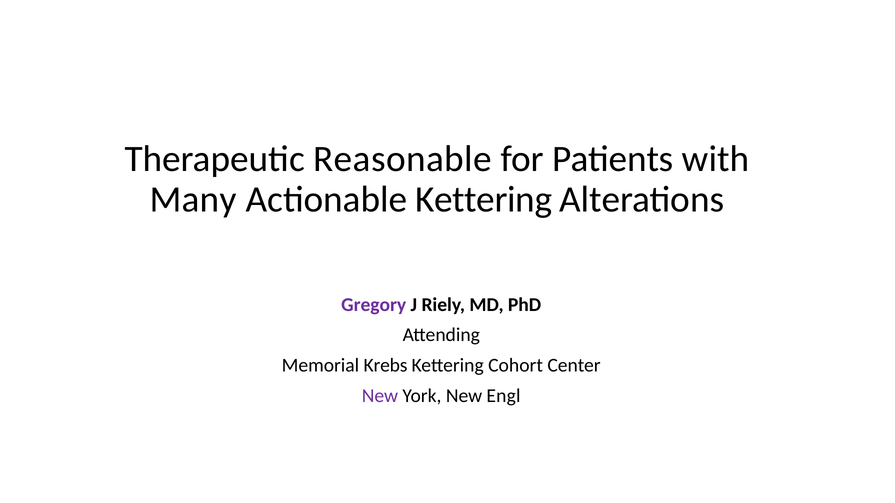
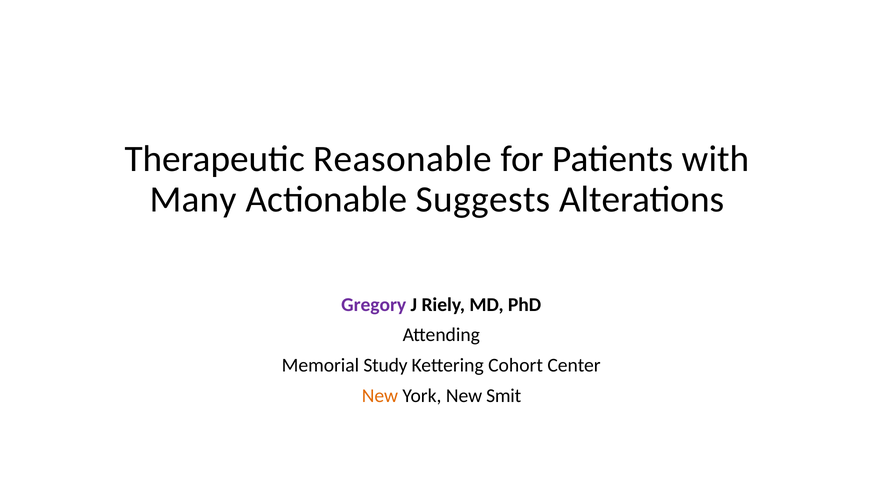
Actionable Kettering: Kettering -> Suggests
Krebs: Krebs -> Study
New at (380, 396) colour: purple -> orange
Engl: Engl -> Smit
